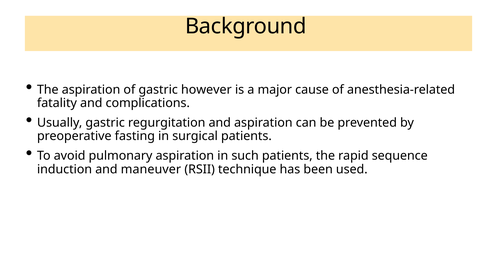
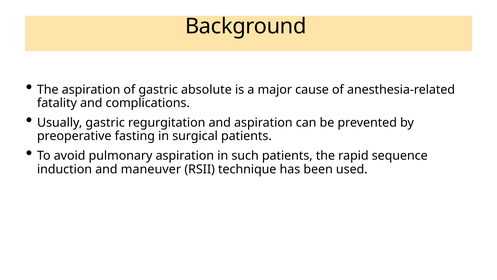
however: however -> absolute
